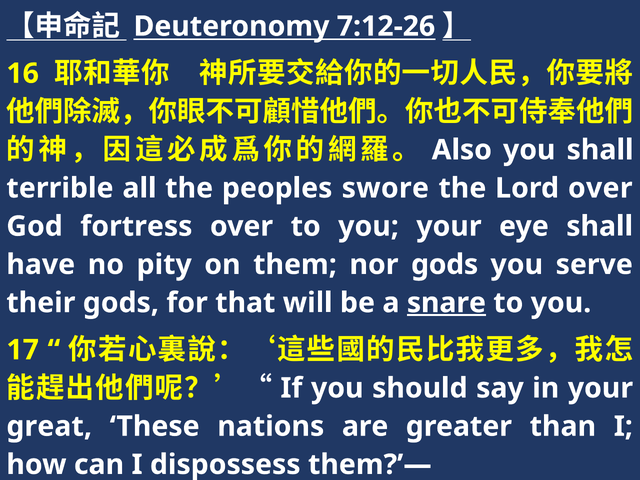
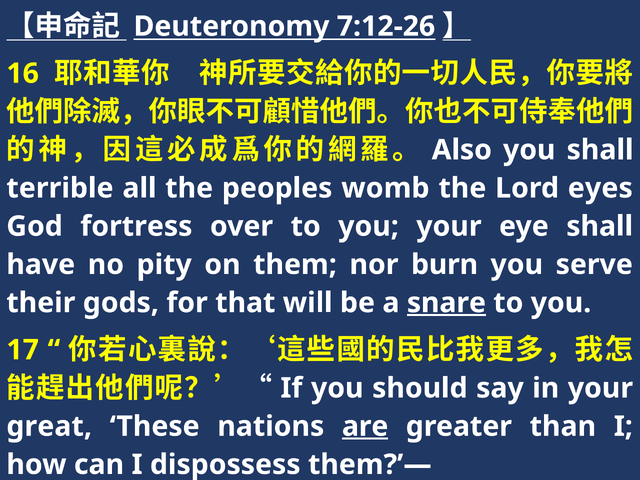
swore: swore -> womb
Lord over: over -> eyes
nor gods: gods -> burn
are underline: none -> present
